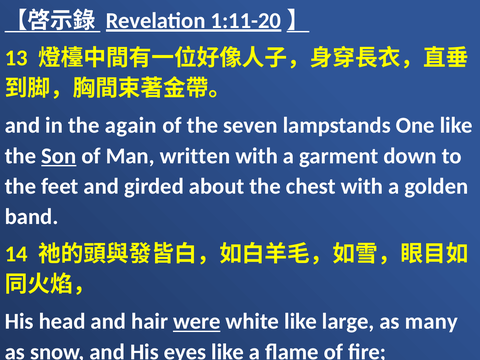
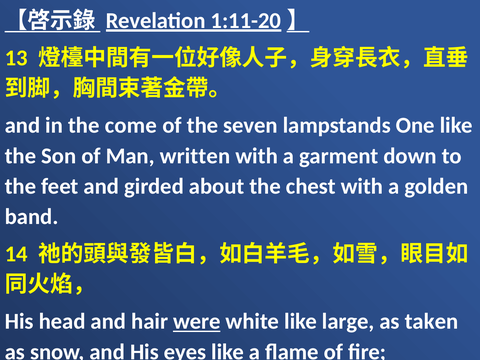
again: again -> come
Son underline: present -> none
many: many -> taken
